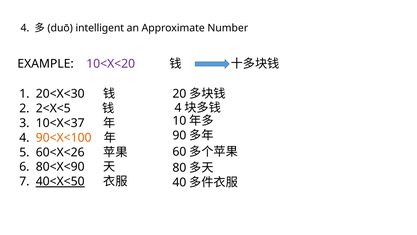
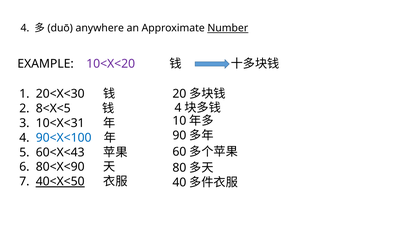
intelligent: intelligent -> anywhere
Number underline: none -> present
2<X<5: 2<X<5 -> 8<X<5
10<X<37: 10<X<37 -> 10<X<31
90<X<100 colour: orange -> blue
60<X<26: 60<X<26 -> 60<X<43
